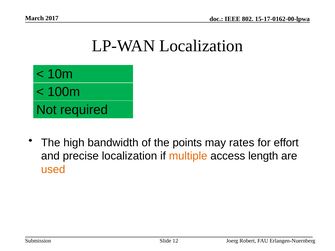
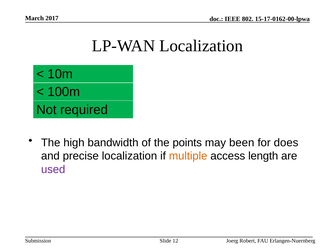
rates: rates -> been
effort: effort -> does
used colour: orange -> purple
